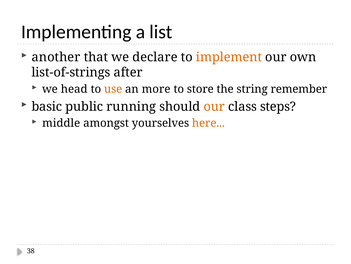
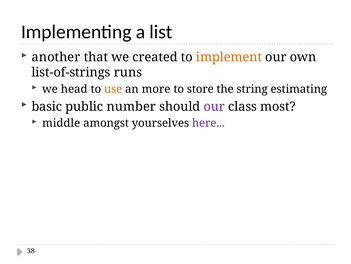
declare: declare -> created
after: after -> runs
remember: remember -> estimating
running: running -> number
our at (214, 106) colour: orange -> purple
steps: steps -> most
here colour: orange -> purple
